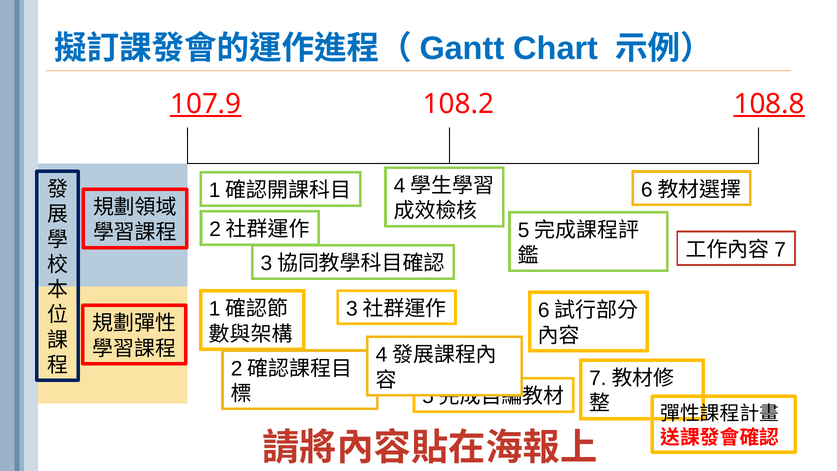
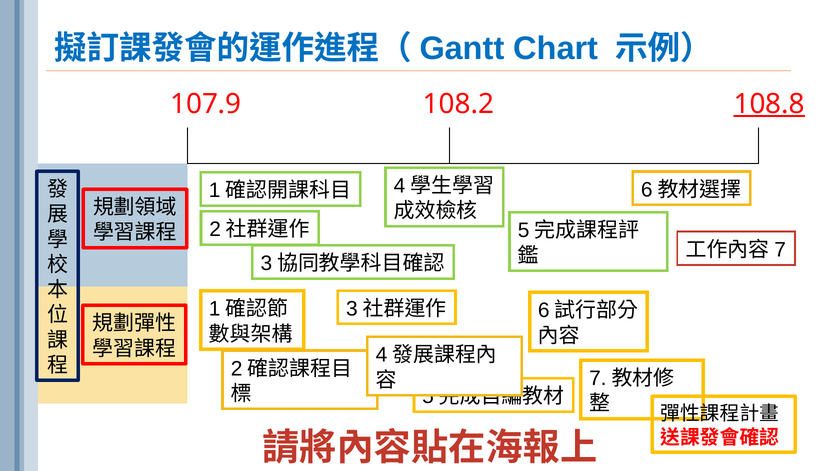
107.9 underline: present -> none
